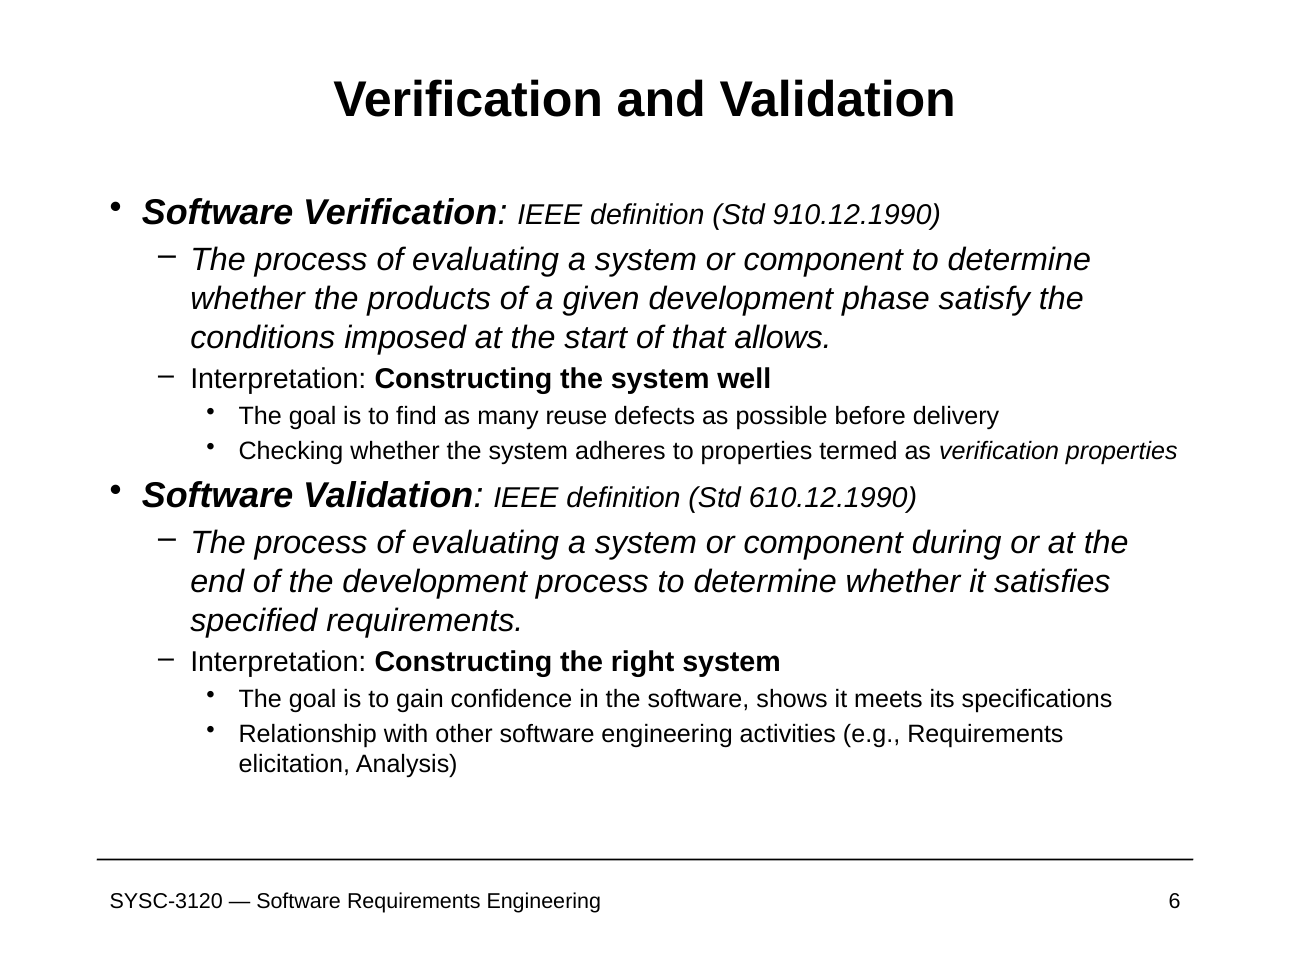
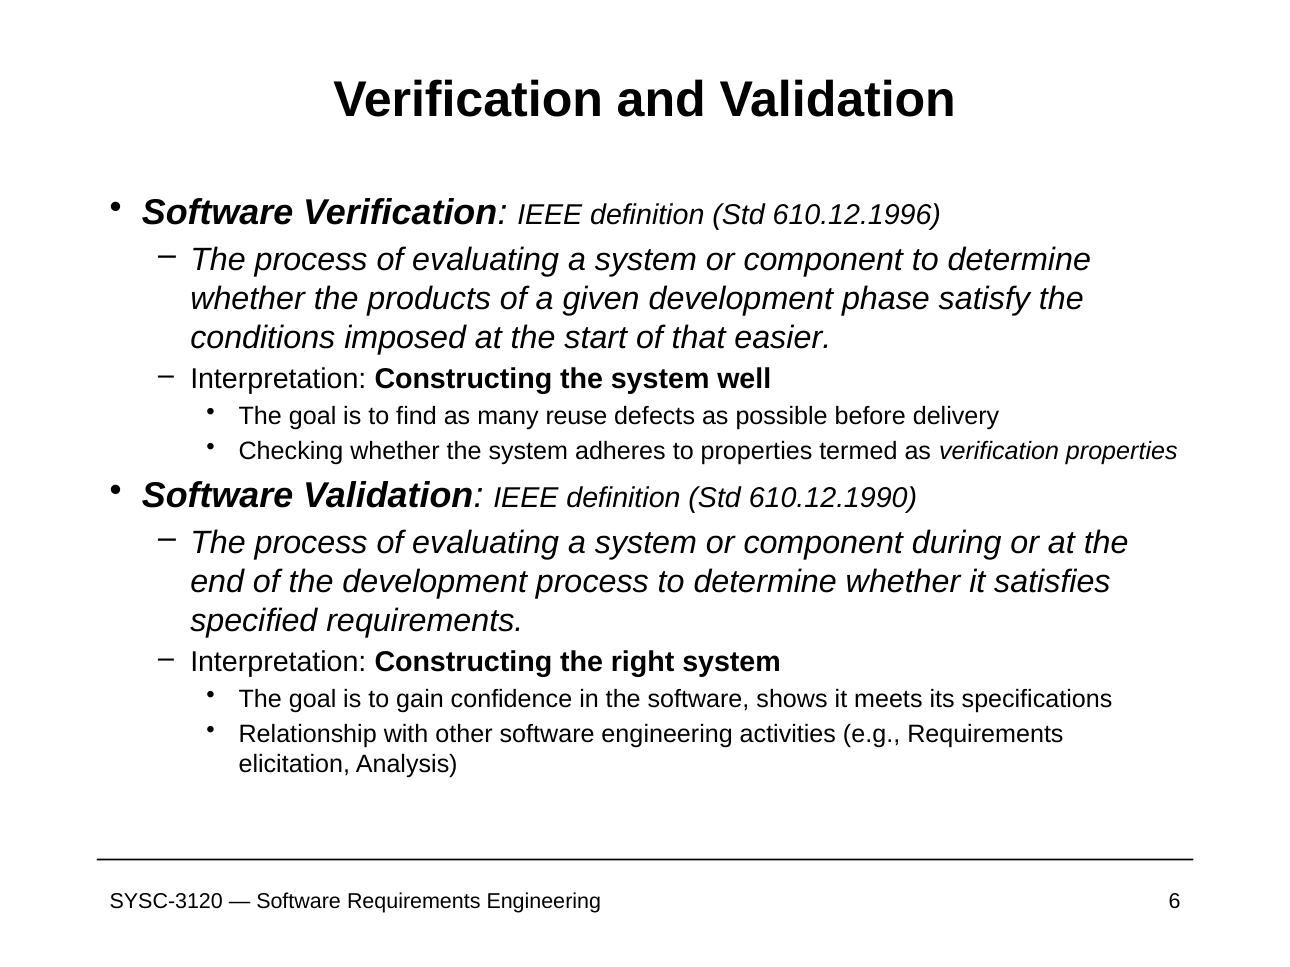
910.12.1990: 910.12.1990 -> 610.12.1996
allows: allows -> easier
